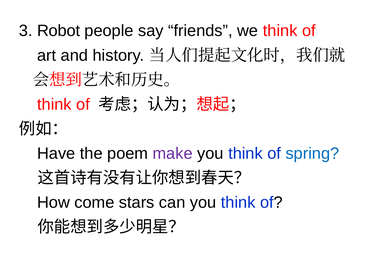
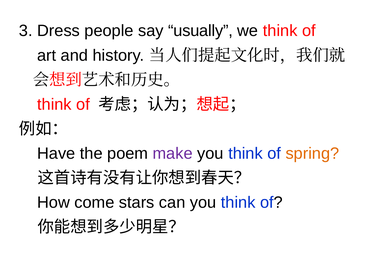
Robot: Robot -> Dress
friends: friends -> usually
spring colour: blue -> orange
